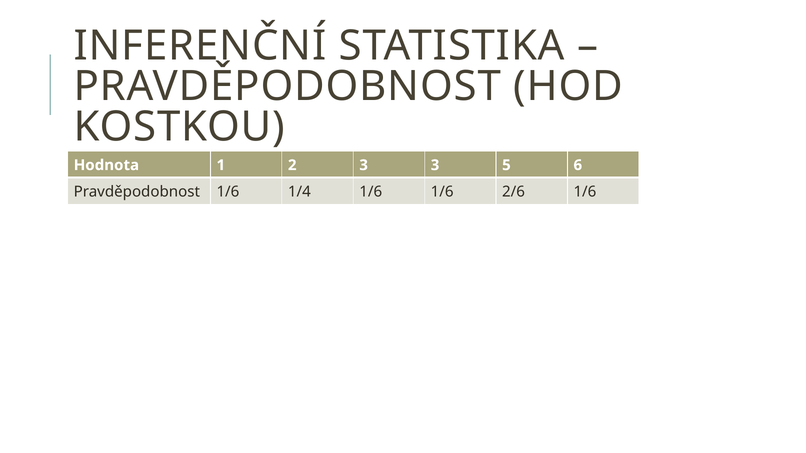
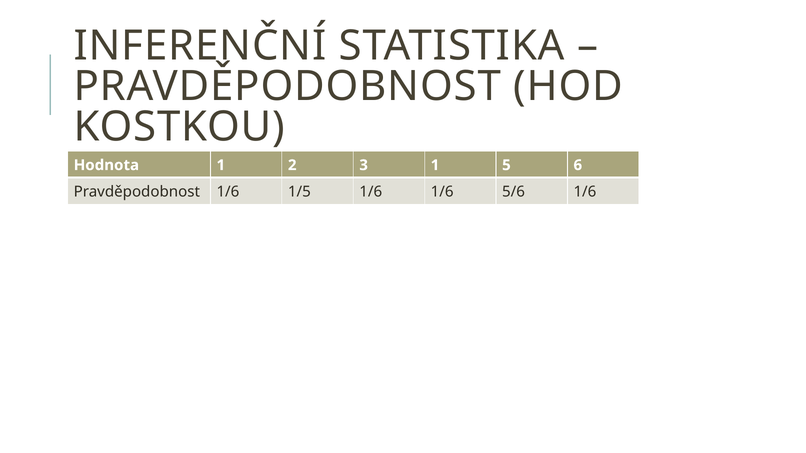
3 3: 3 -> 1
1/4: 1/4 -> 1/5
2/6: 2/6 -> 5/6
